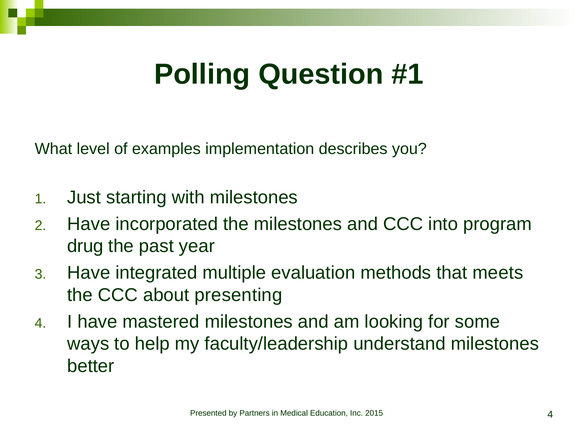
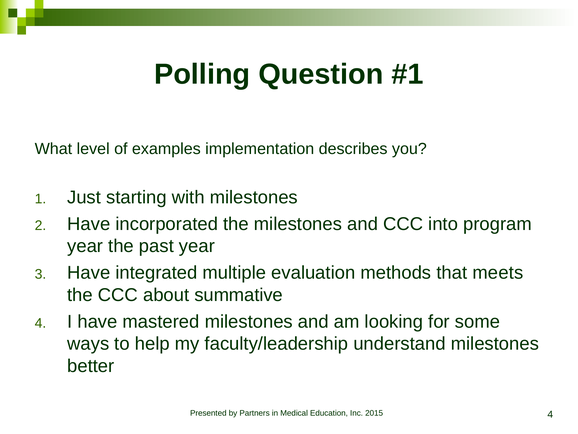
drug at (85, 246): drug -> year
presenting: presenting -> summative
